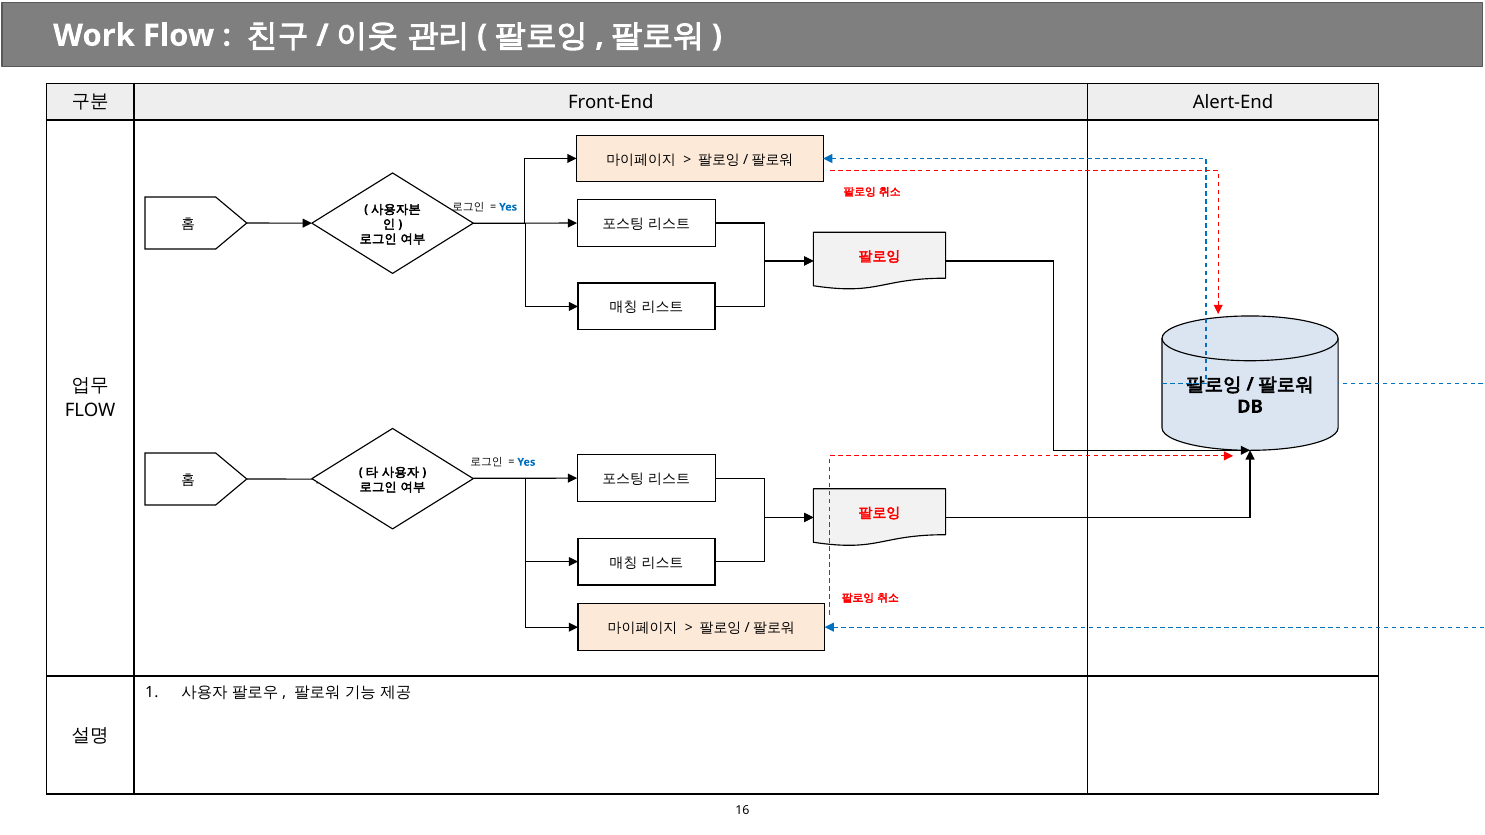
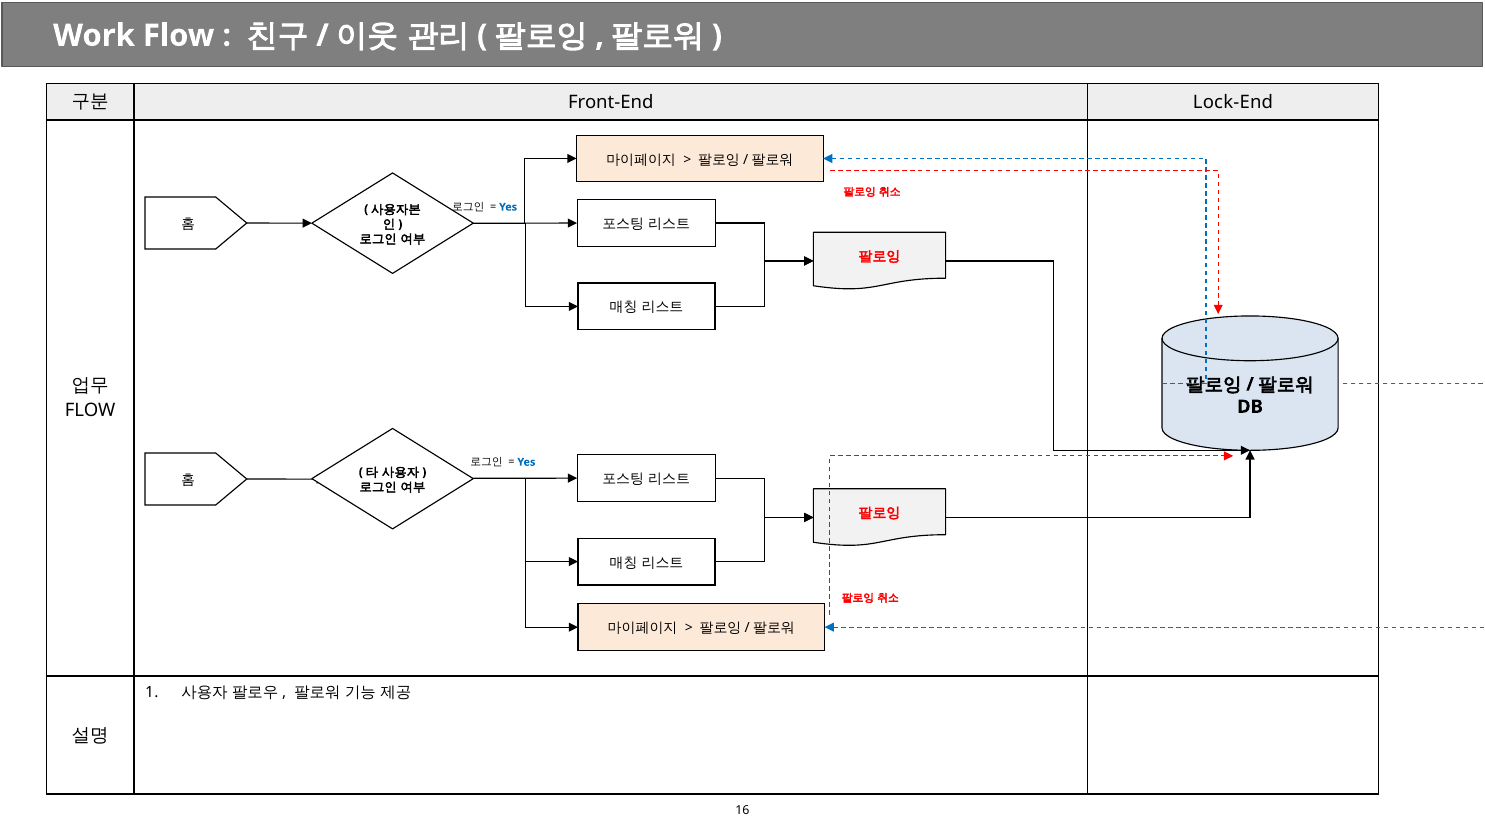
Alert-End: Alert-End -> Lock-End
